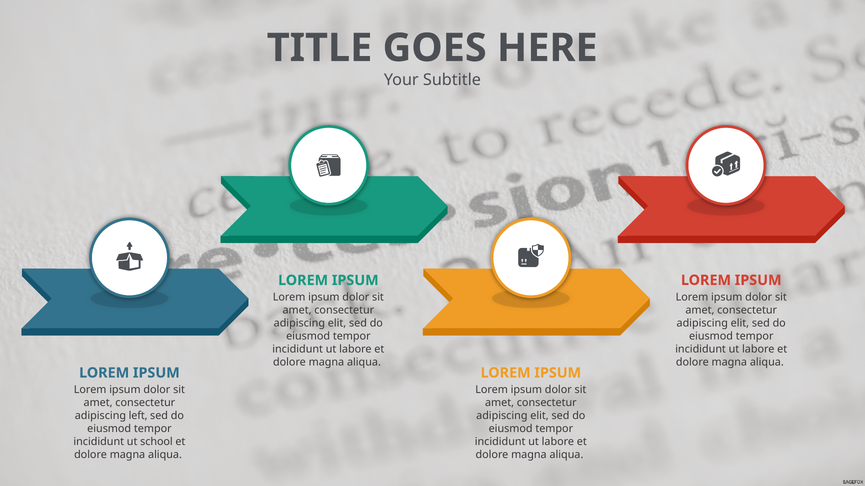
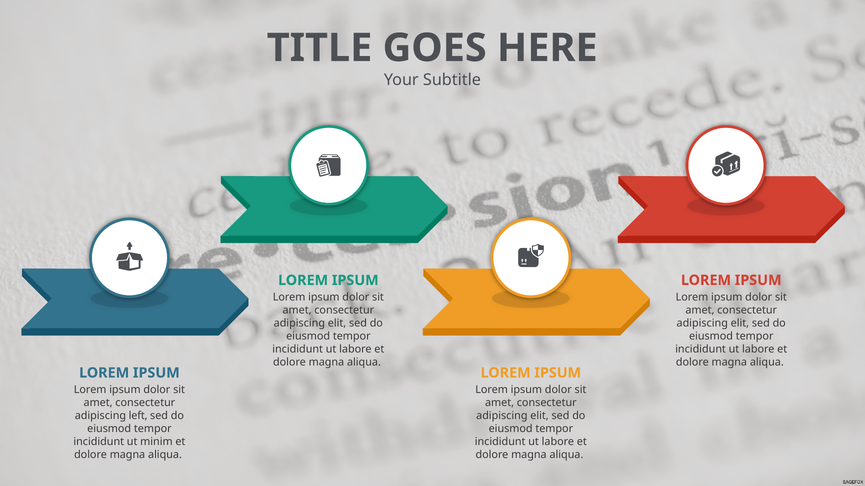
school: school -> minim
